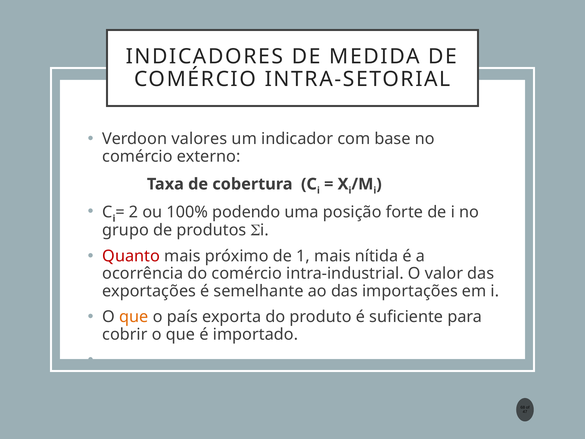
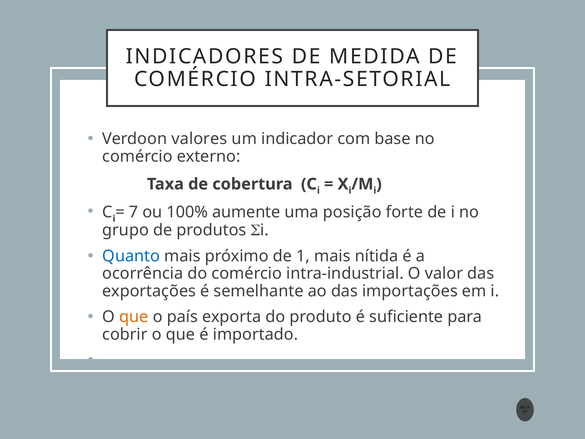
2: 2 -> 7
podendo: podendo -> aumente
Quanto colour: red -> blue
